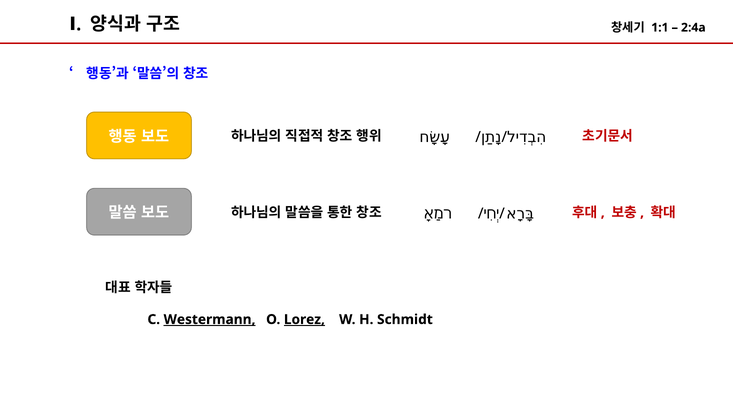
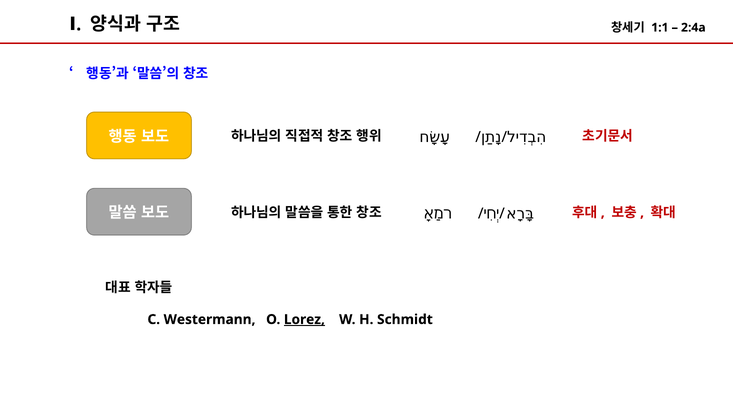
Westermann underline: present -> none
